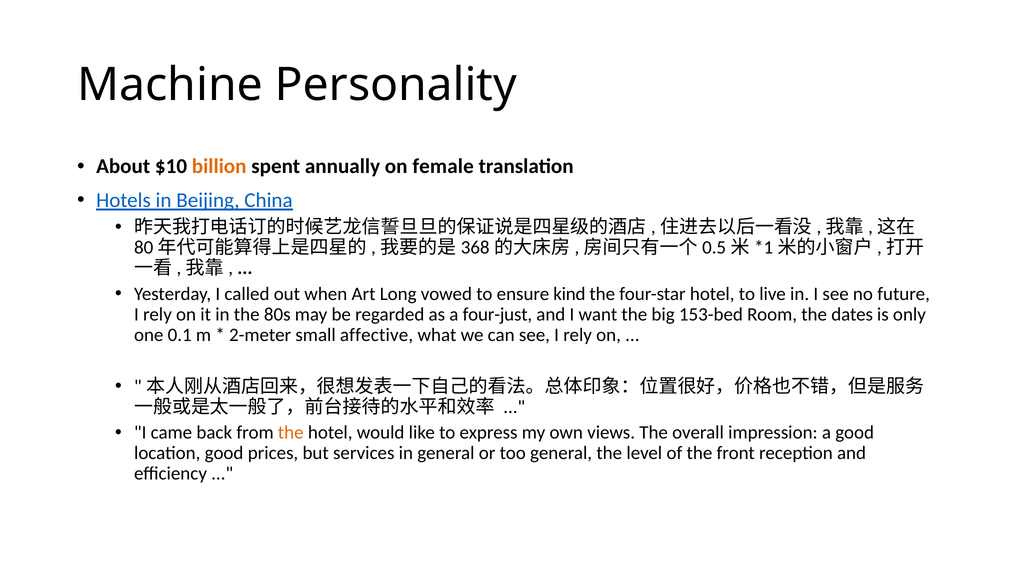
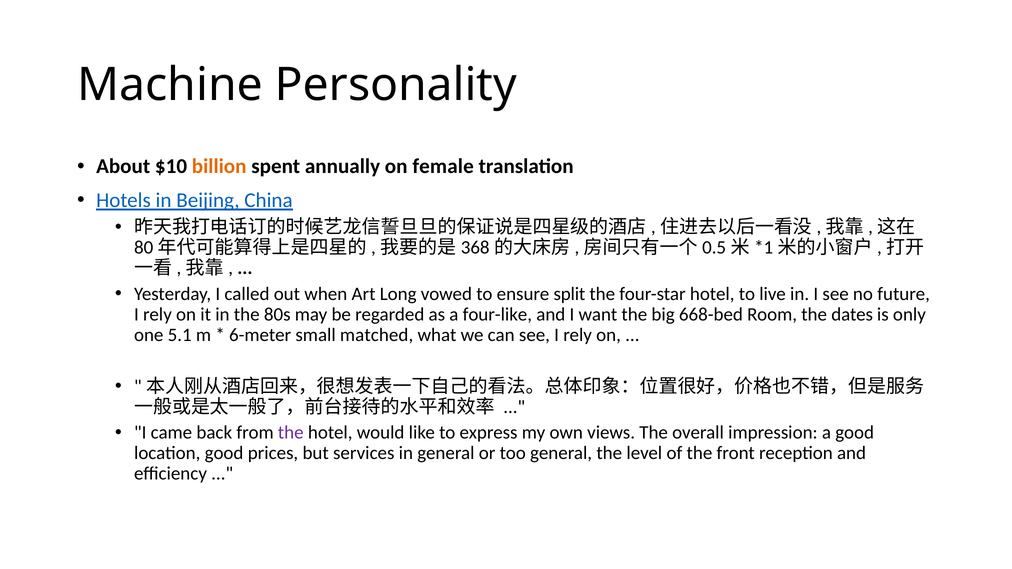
kind: kind -> split
four-just: four-just -> four-like
153-bed: 153-bed -> 668-bed
0.1: 0.1 -> 5.1
2-meter: 2-meter -> 6-meter
affective: affective -> matched
the at (291, 433) colour: orange -> purple
